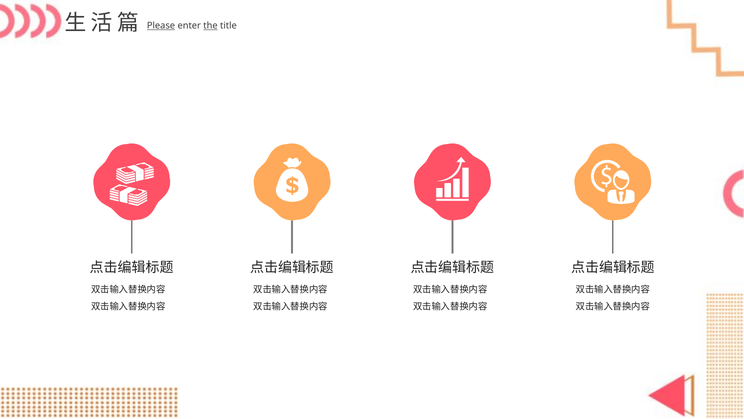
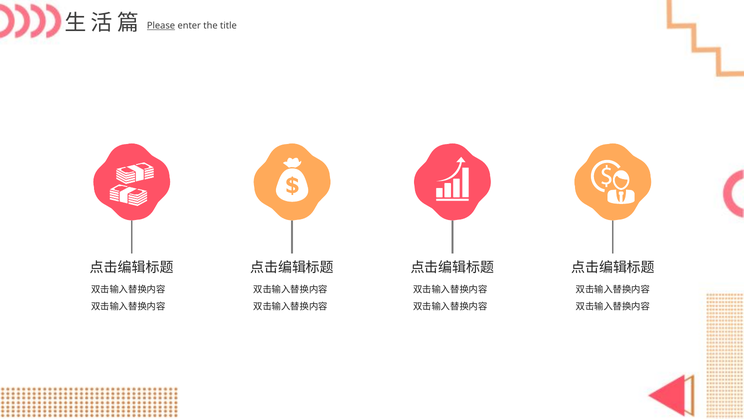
the underline: present -> none
